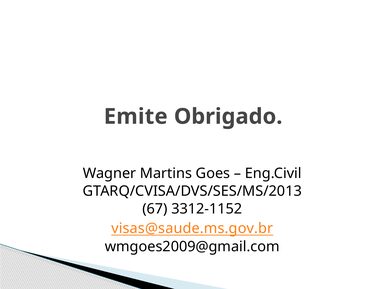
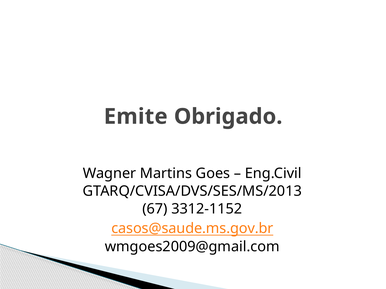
visas@saude.ms.gov.br: visas@saude.ms.gov.br -> casos@saude.ms.gov.br
